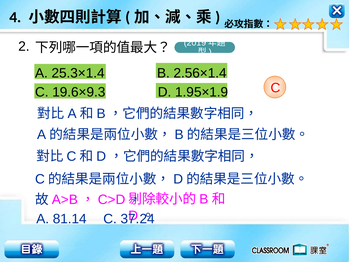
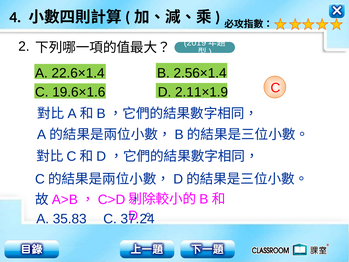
25.3×1.4: 25.3×1.4 -> 22.6×1.4
19.6×9.3: 19.6×9.3 -> 19.6×1.6
1.95×1.9: 1.95×1.9 -> 2.11×1.9
81.14: 81.14 -> 35.83
